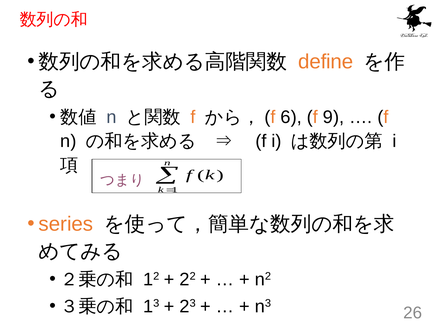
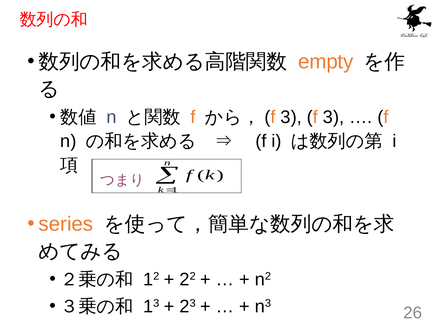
define: define -> empty
6 at (291, 117): 6 -> 3
9 at (333, 117): 9 -> 3
